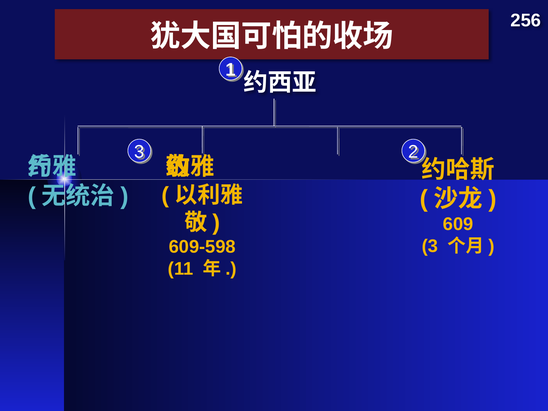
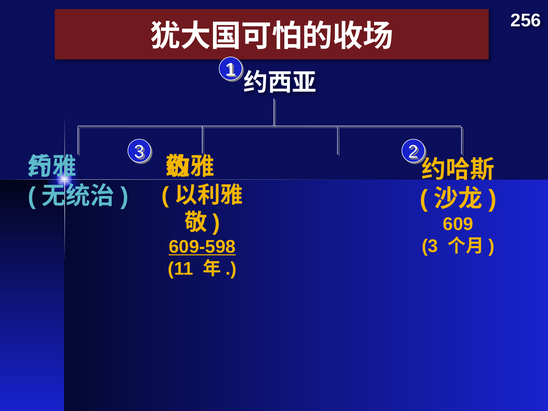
609-598 underline: none -> present
